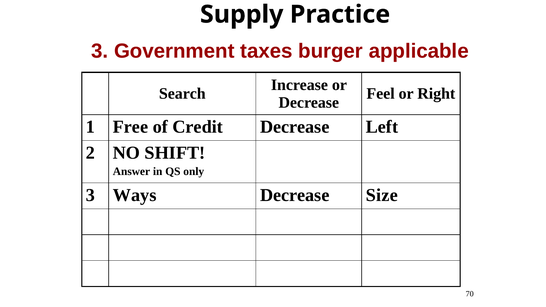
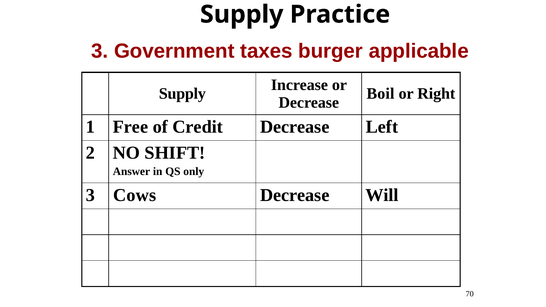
Search at (182, 94): Search -> Supply
Feel: Feel -> Boil
Ways: Ways -> Cows
Size: Size -> Will
